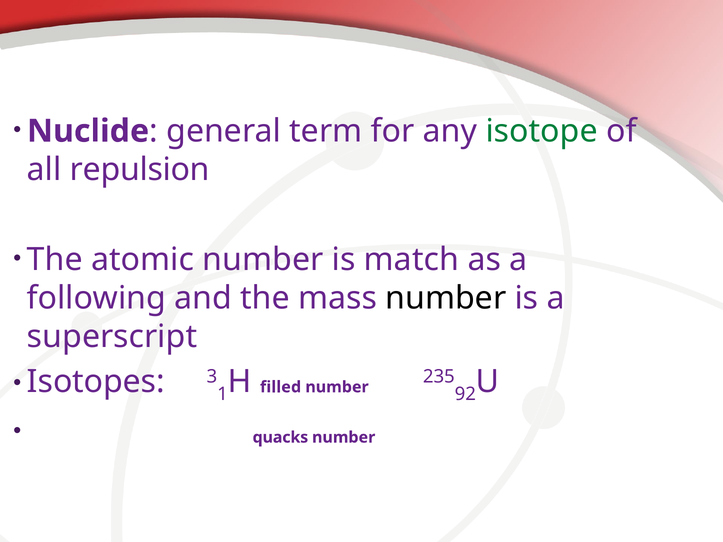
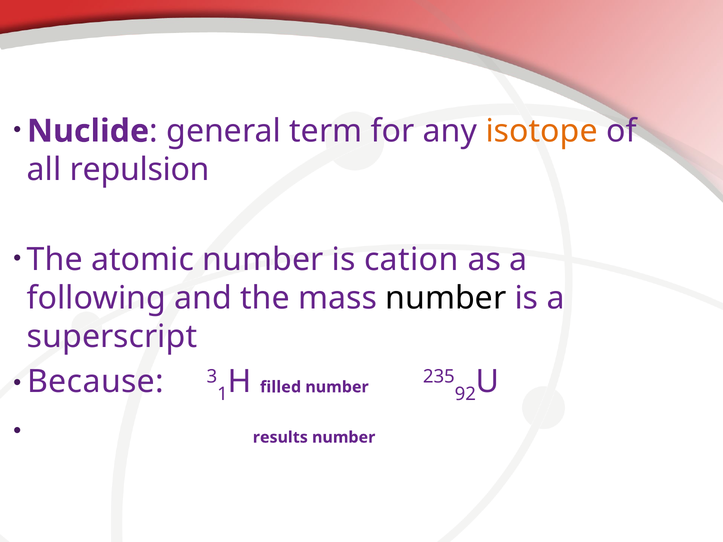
isotope colour: green -> orange
match: match -> cation
Isotopes: Isotopes -> Because
quacks: quacks -> results
